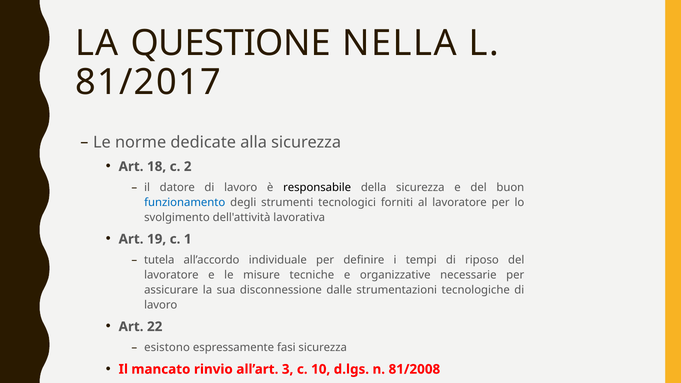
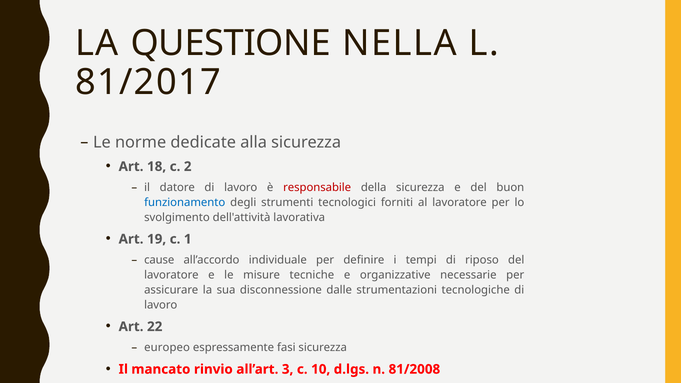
responsabile colour: black -> red
tutela: tutela -> cause
esistono: esistono -> europeo
